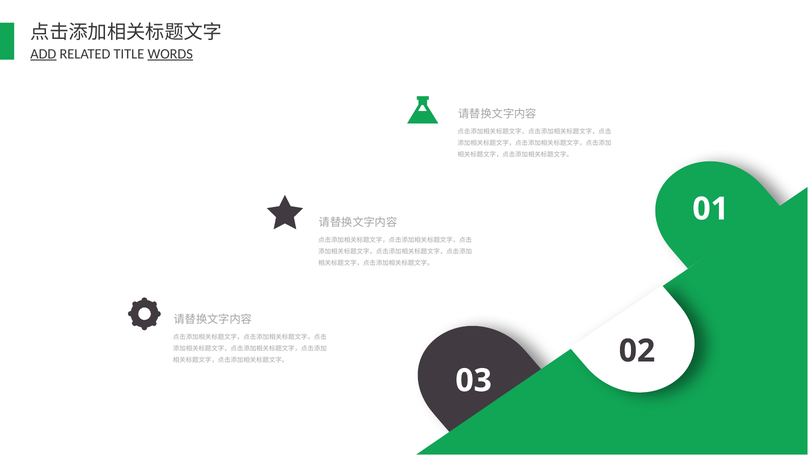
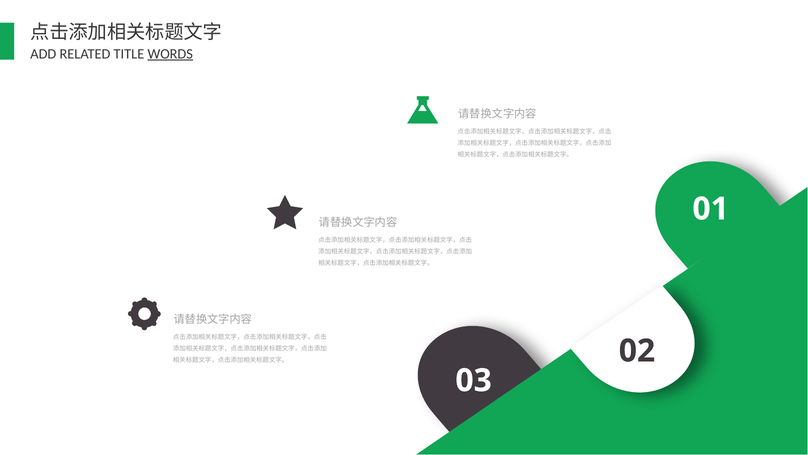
ADD underline: present -> none
